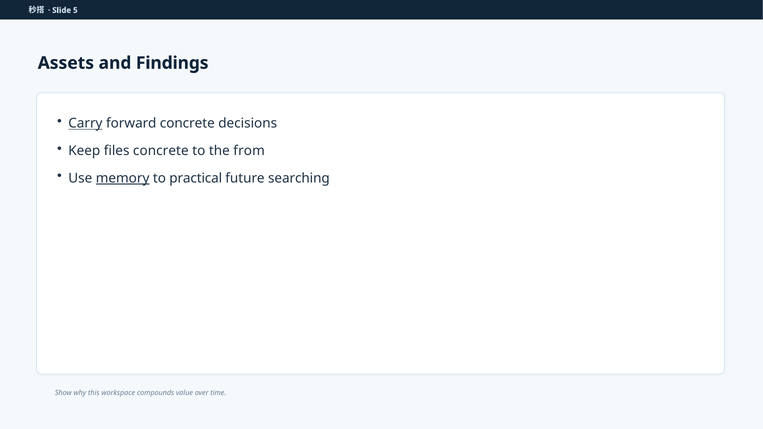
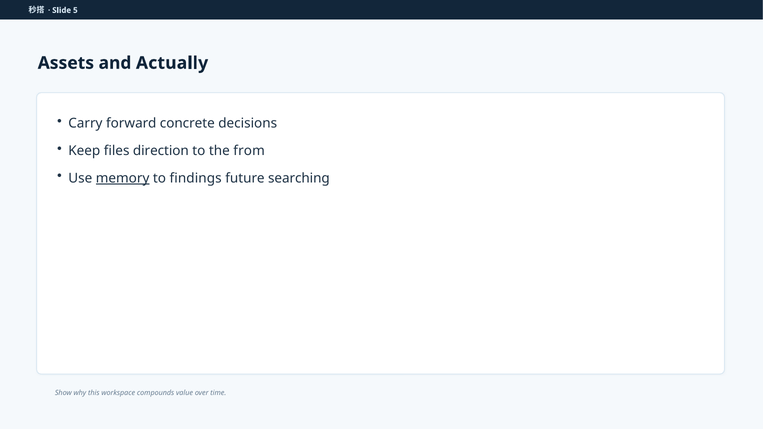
Findings: Findings -> Actually
Carry underline: present -> none
files concrete: concrete -> direction
practical: practical -> findings
